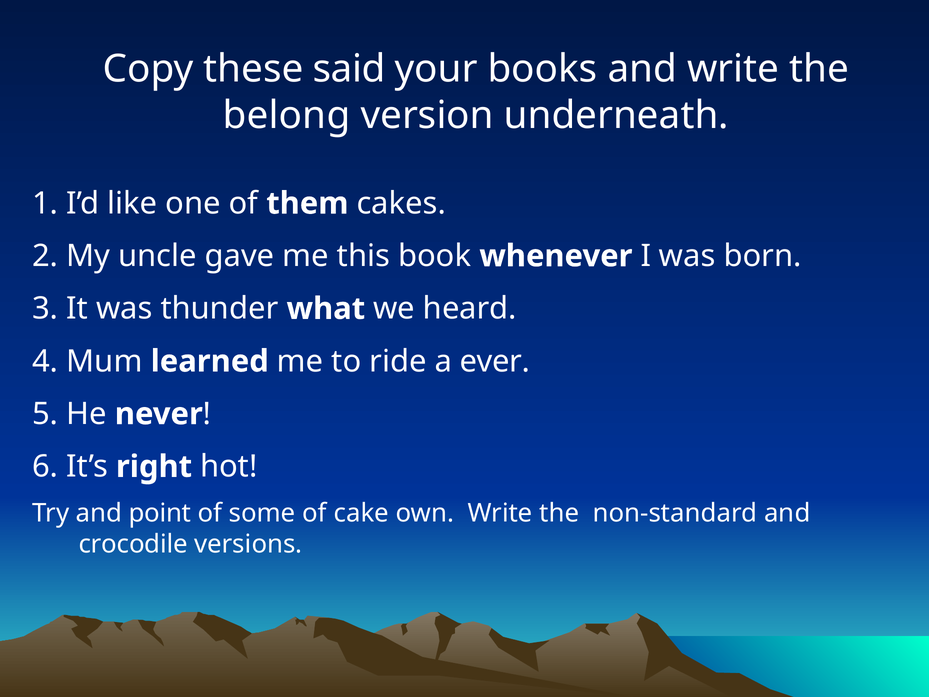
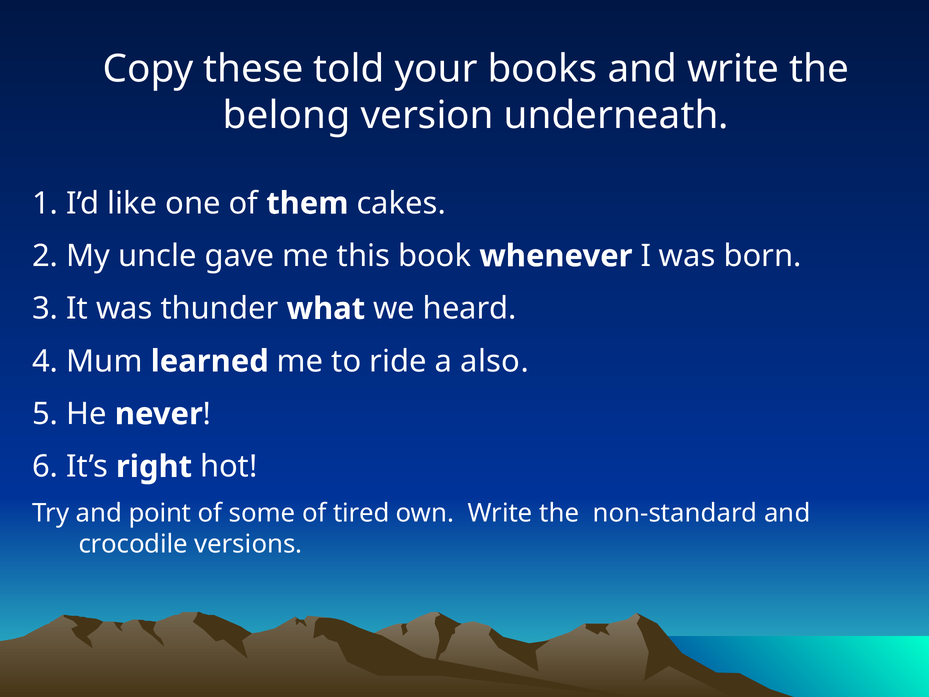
said: said -> told
ever: ever -> also
cake: cake -> tired
